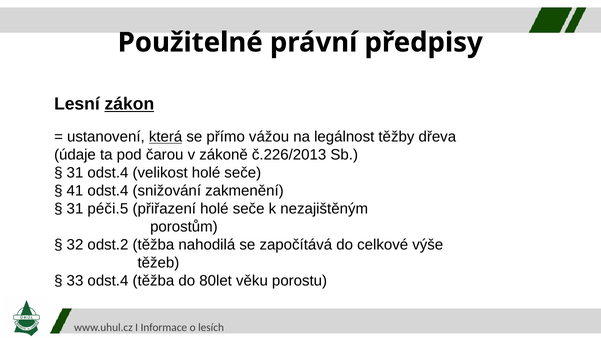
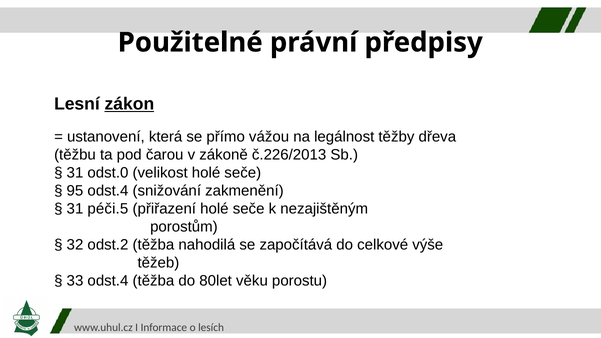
která underline: present -> none
údaje: údaje -> těžbu
31 odst.4: odst.4 -> odst.0
41: 41 -> 95
